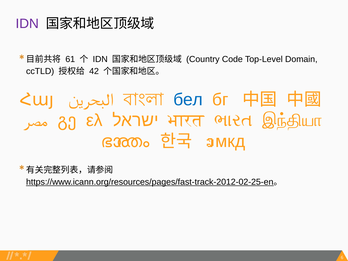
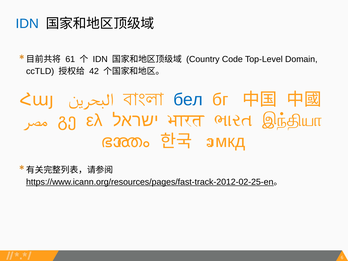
IDN at (27, 24) colour: purple -> blue
